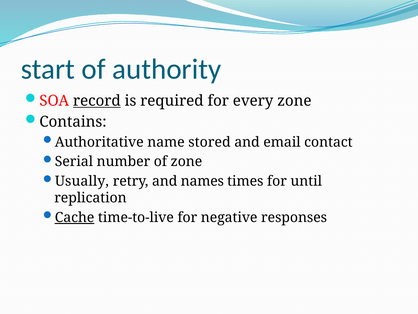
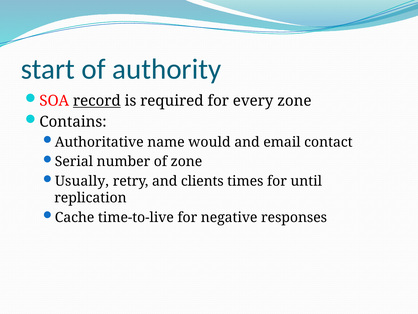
stored: stored -> would
names: names -> clients
Cache underline: present -> none
